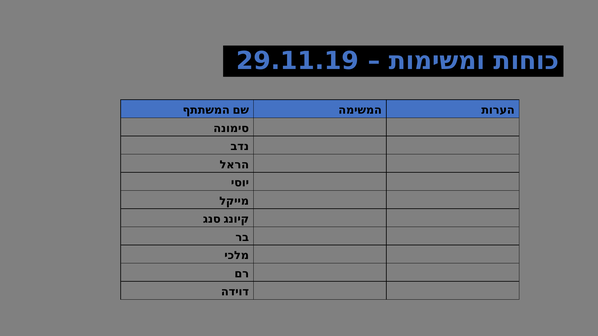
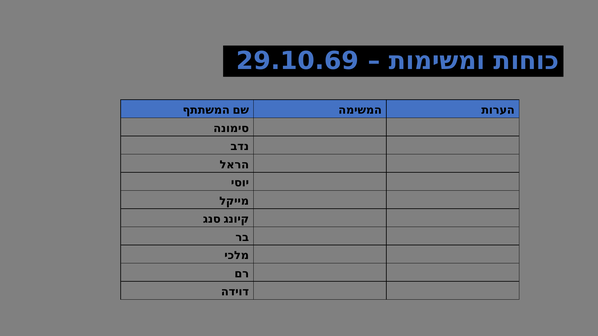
29.11.19: 29.11.19 -> 29.10.69
